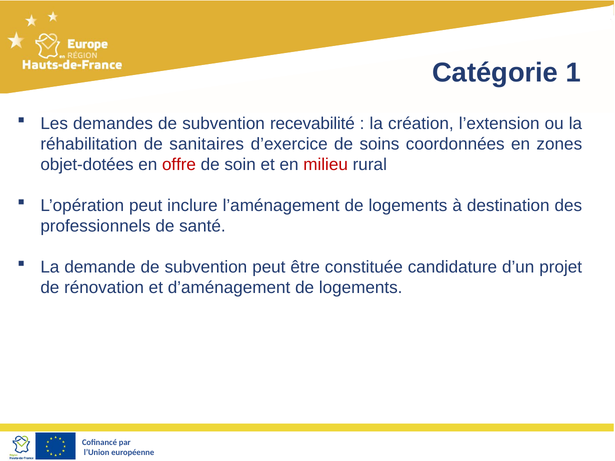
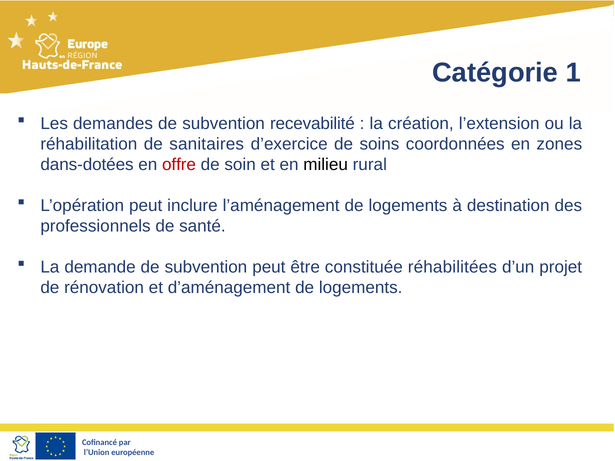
objet-dotées: objet-dotées -> dans-dotées
milieu colour: red -> black
candidature: candidature -> réhabilitées
